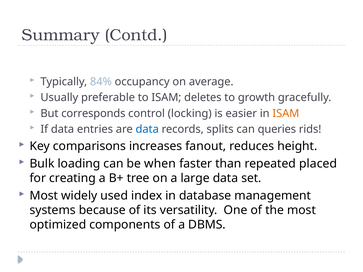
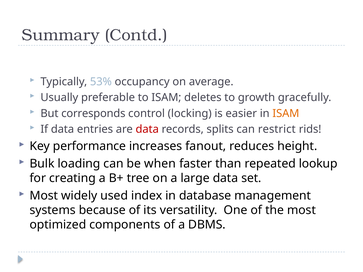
84%: 84% -> 53%
data at (147, 129) colour: blue -> red
queries: queries -> restrict
comparisons: comparisons -> performance
placed: placed -> lookup
